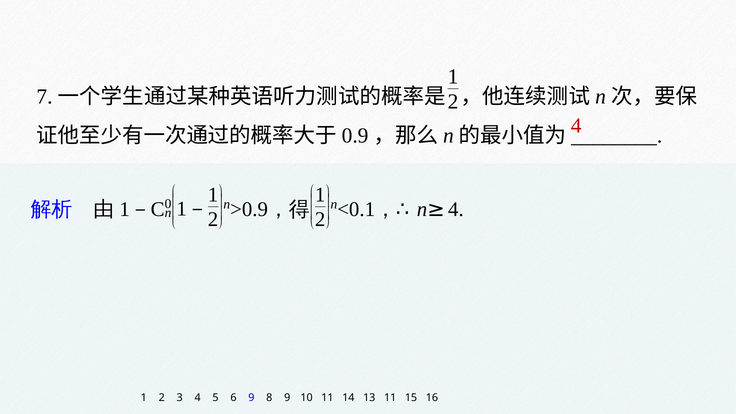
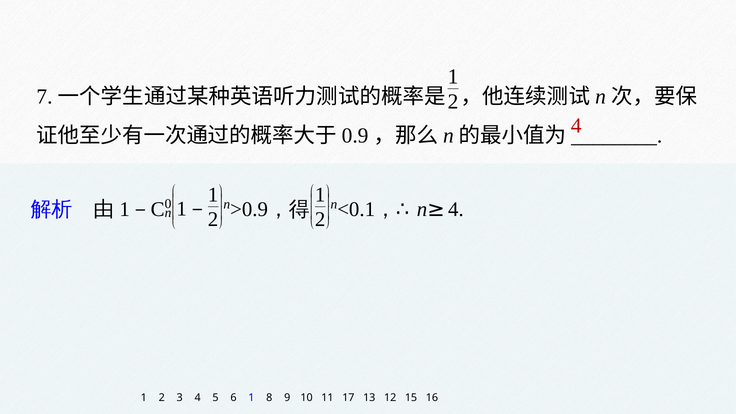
6 9: 9 -> 1
14: 14 -> 17
13 11: 11 -> 12
